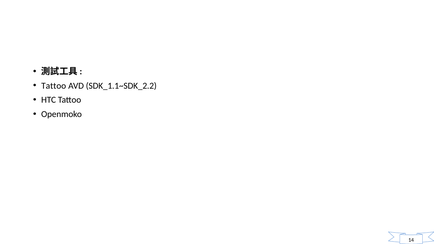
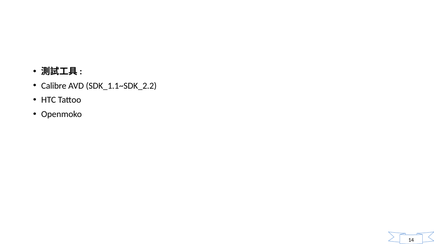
Tattoo at (54, 86): Tattoo -> Calibre
